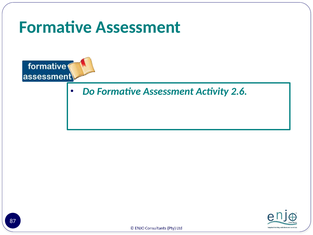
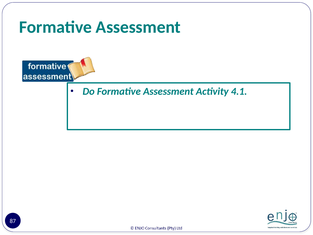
2.6: 2.6 -> 4.1
